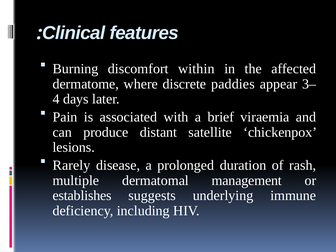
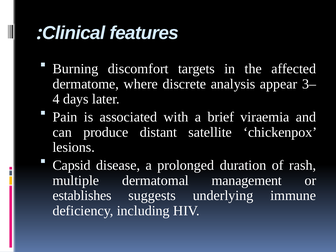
within: within -> targets
paddies: paddies -> analysis
Rarely: Rarely -> Capsid
